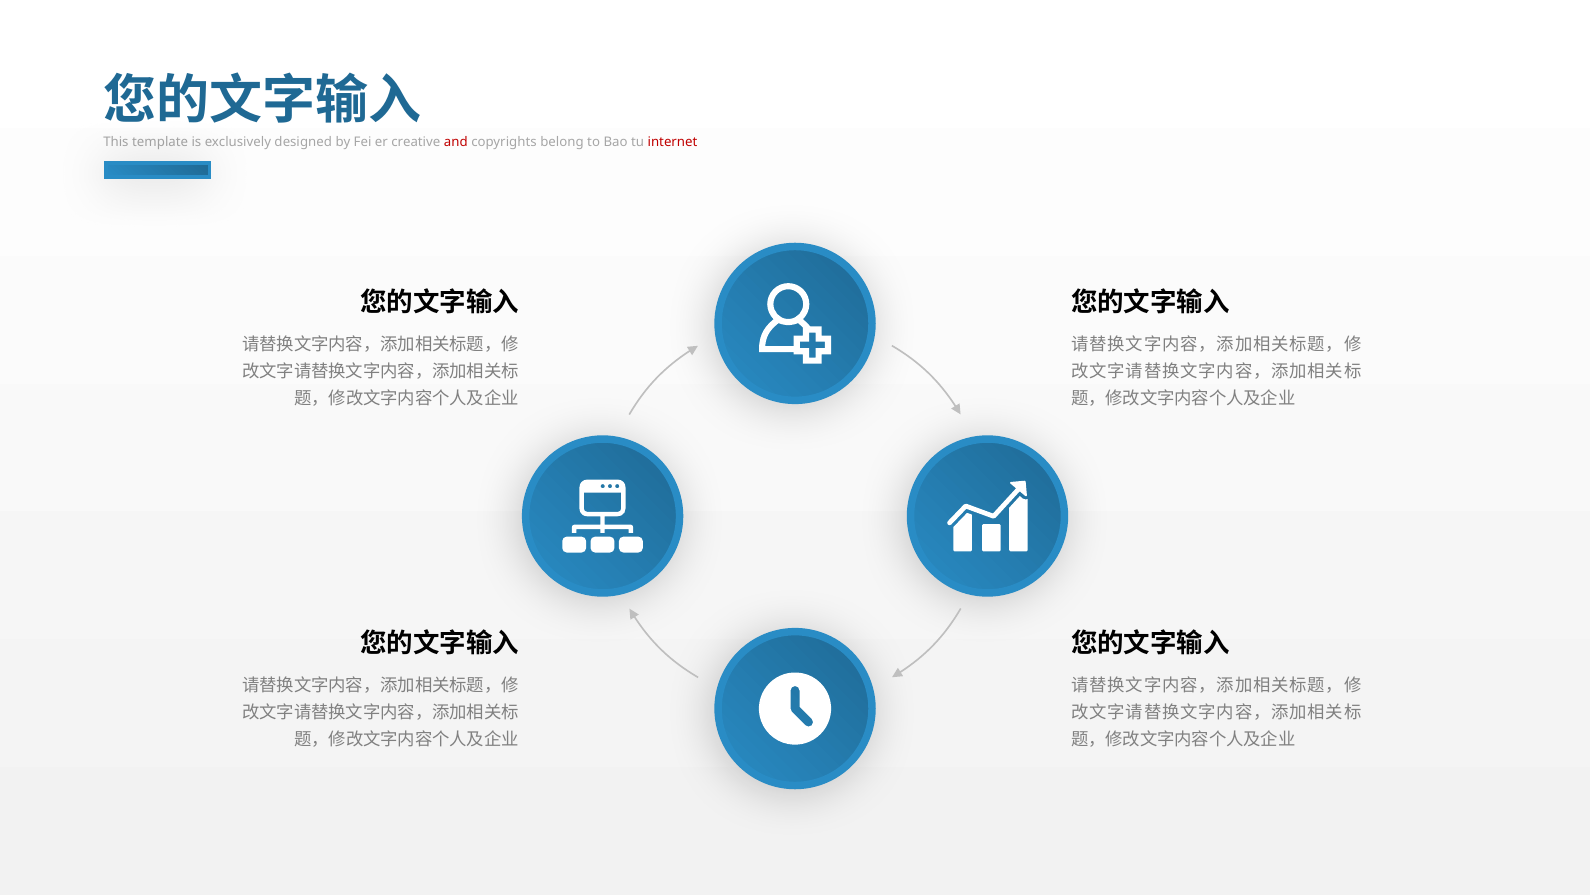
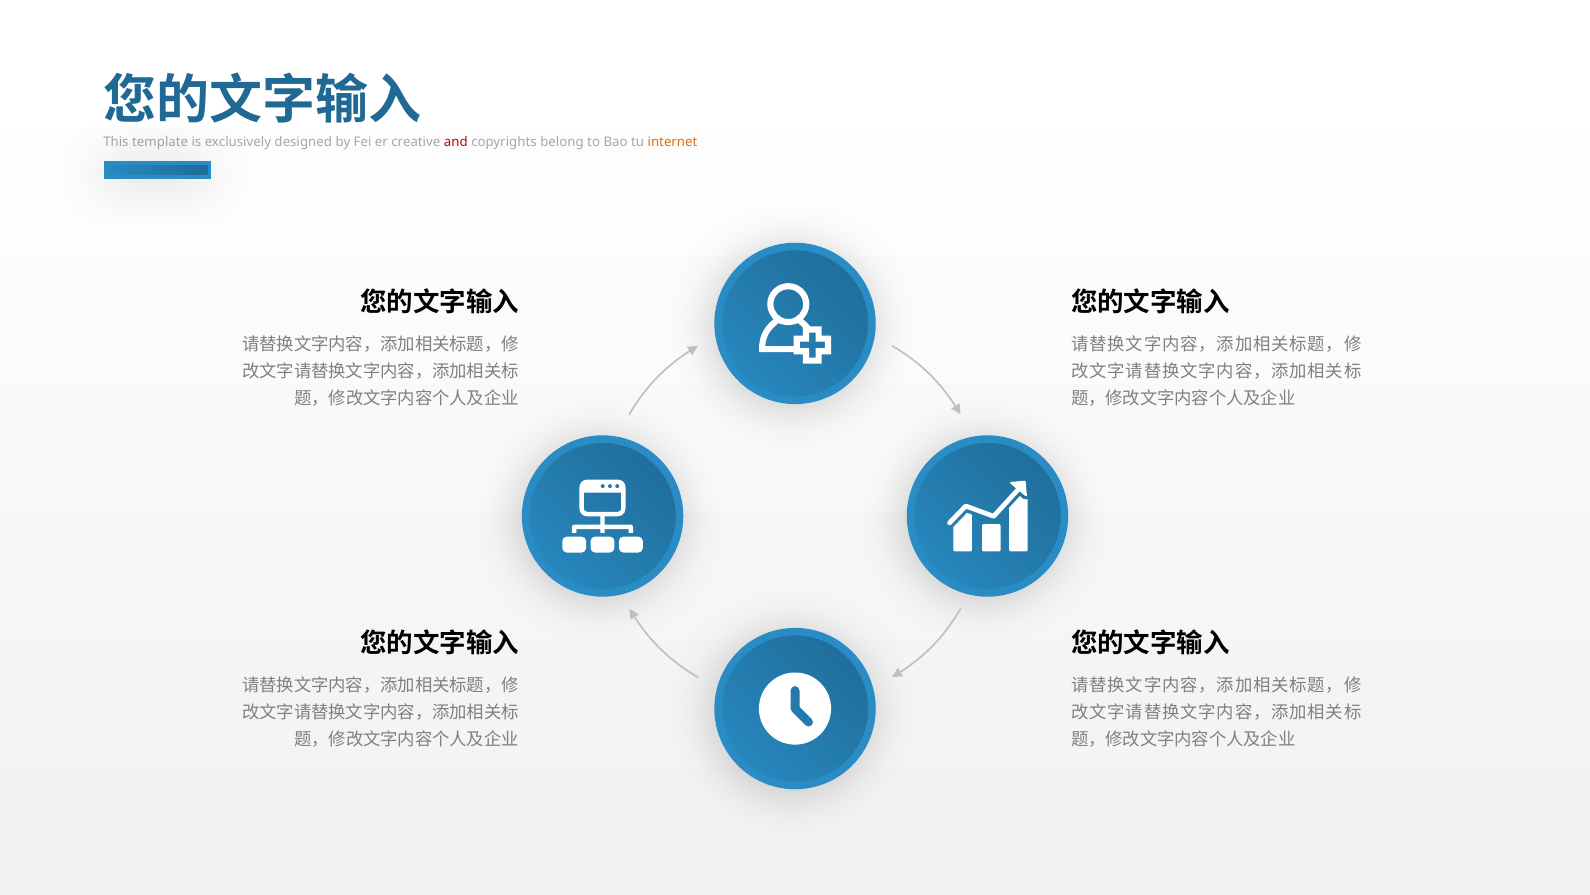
internet colour: red -> orange
